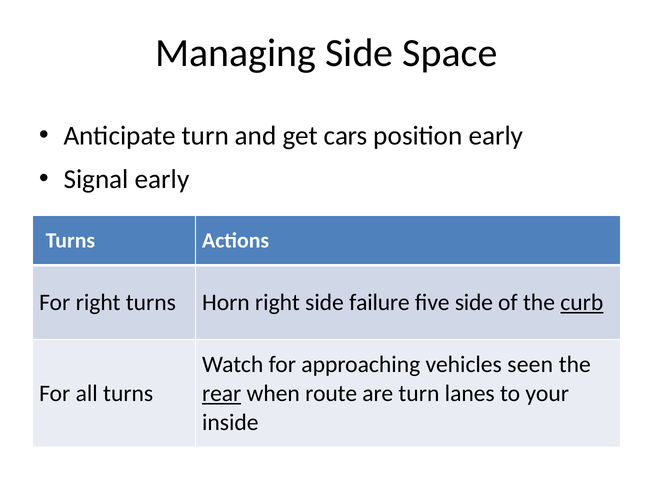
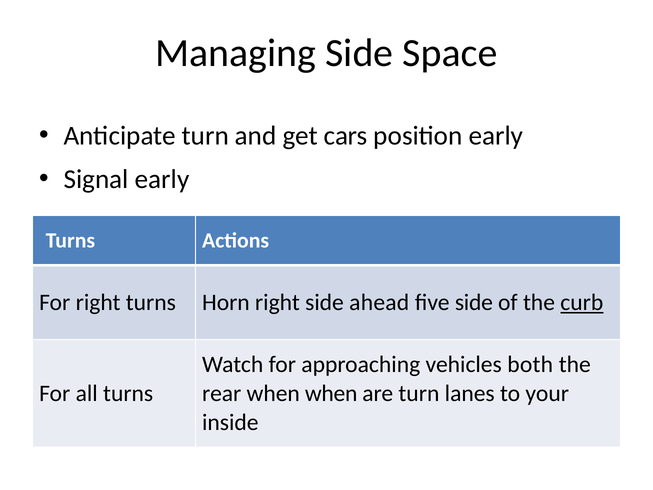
failure: failure -> ahead
seen: seen -> both
rear underline: present -> none
when route: route -> when
